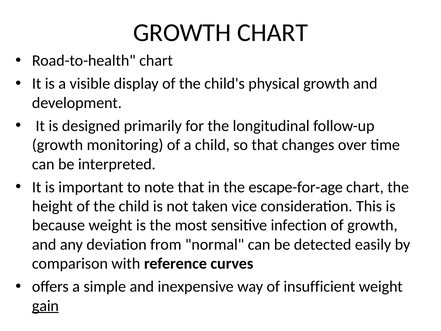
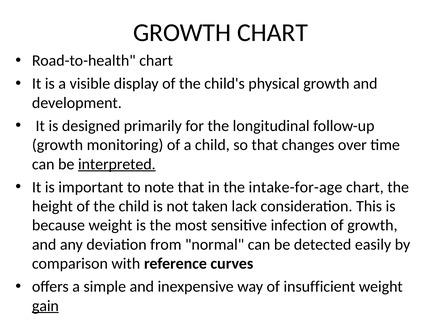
interpreted underline: none -> present
escape-for-age: escape-for-age -> intake-for-age
vice: vice -> lack
